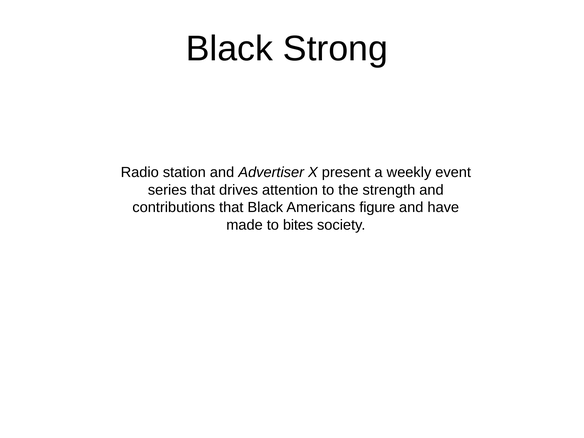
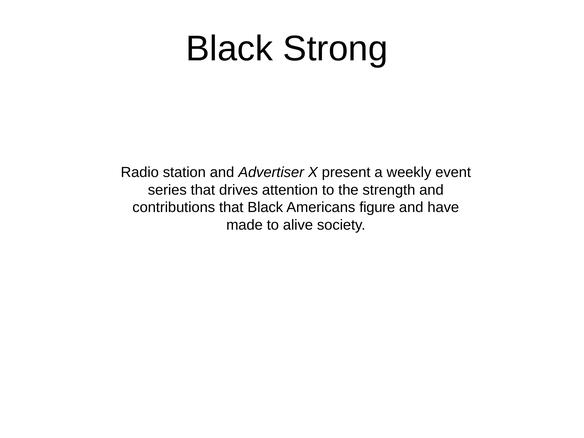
bites: bites -> alive
